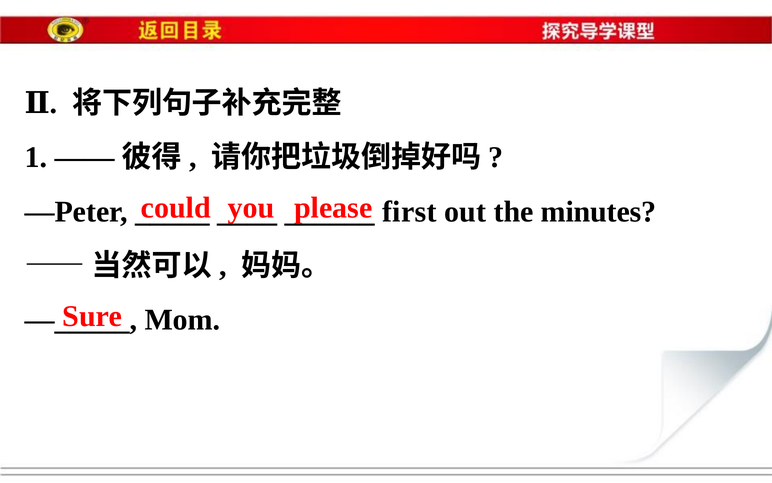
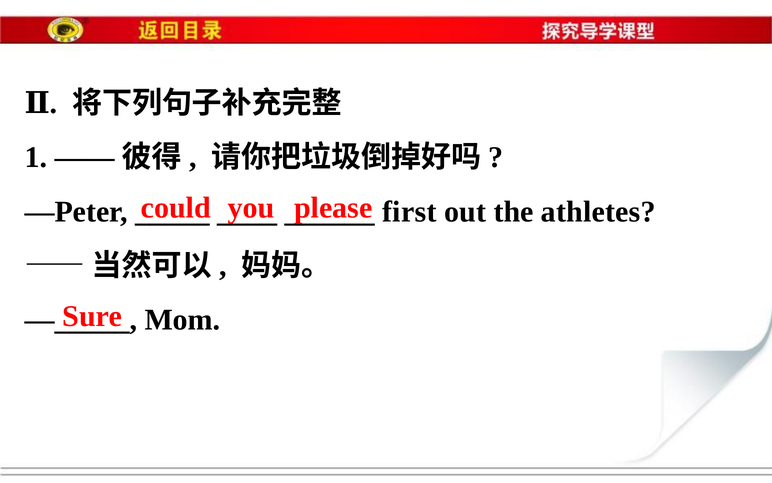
minutes: minutes -> athletes
